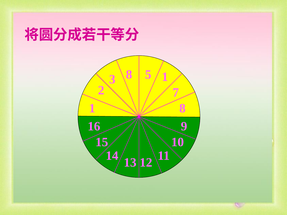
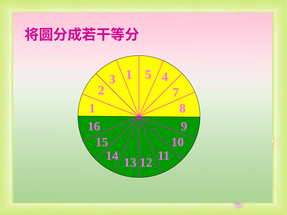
3 8: 8 -> 1
5 1: 1 -> 4
